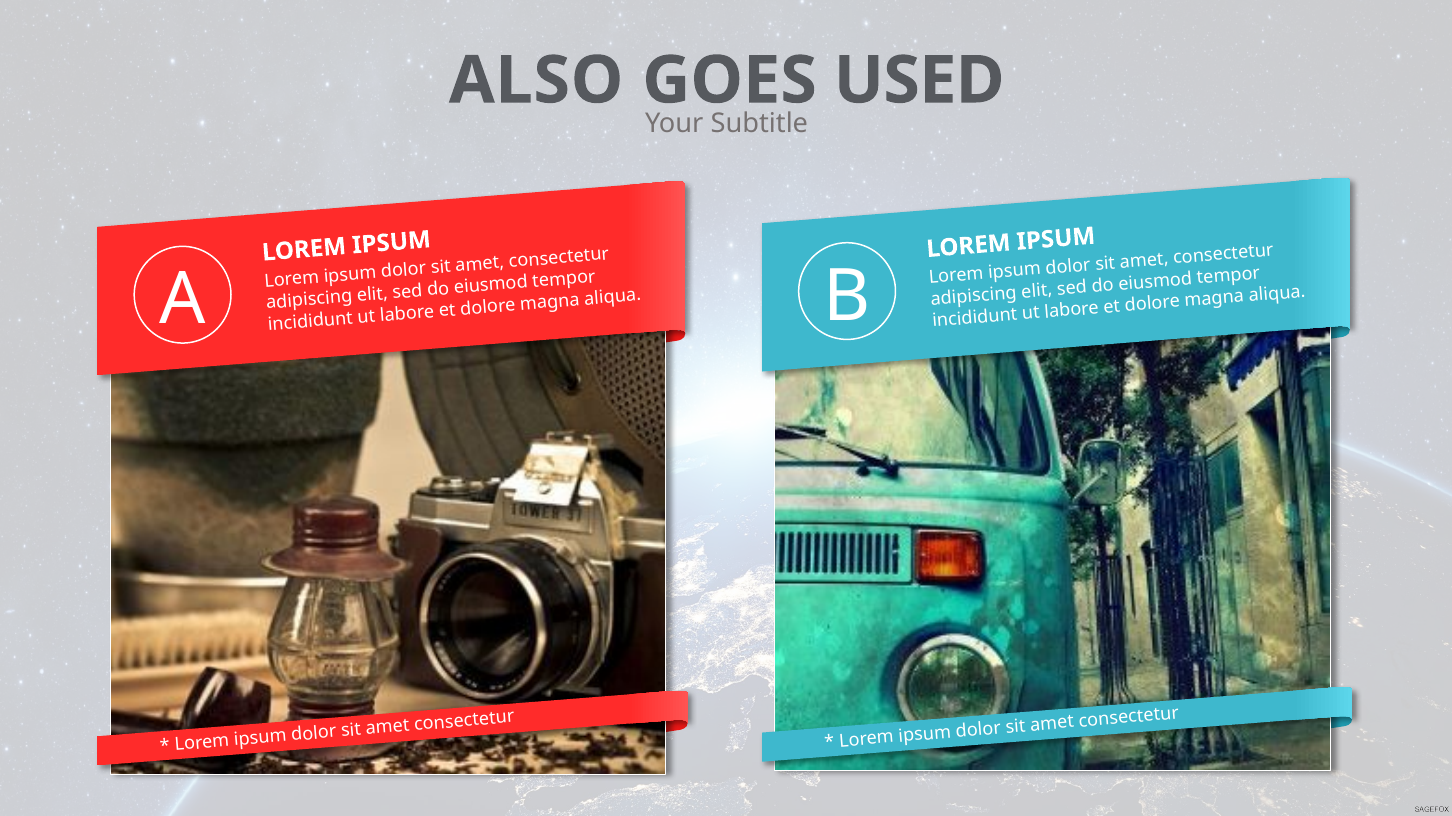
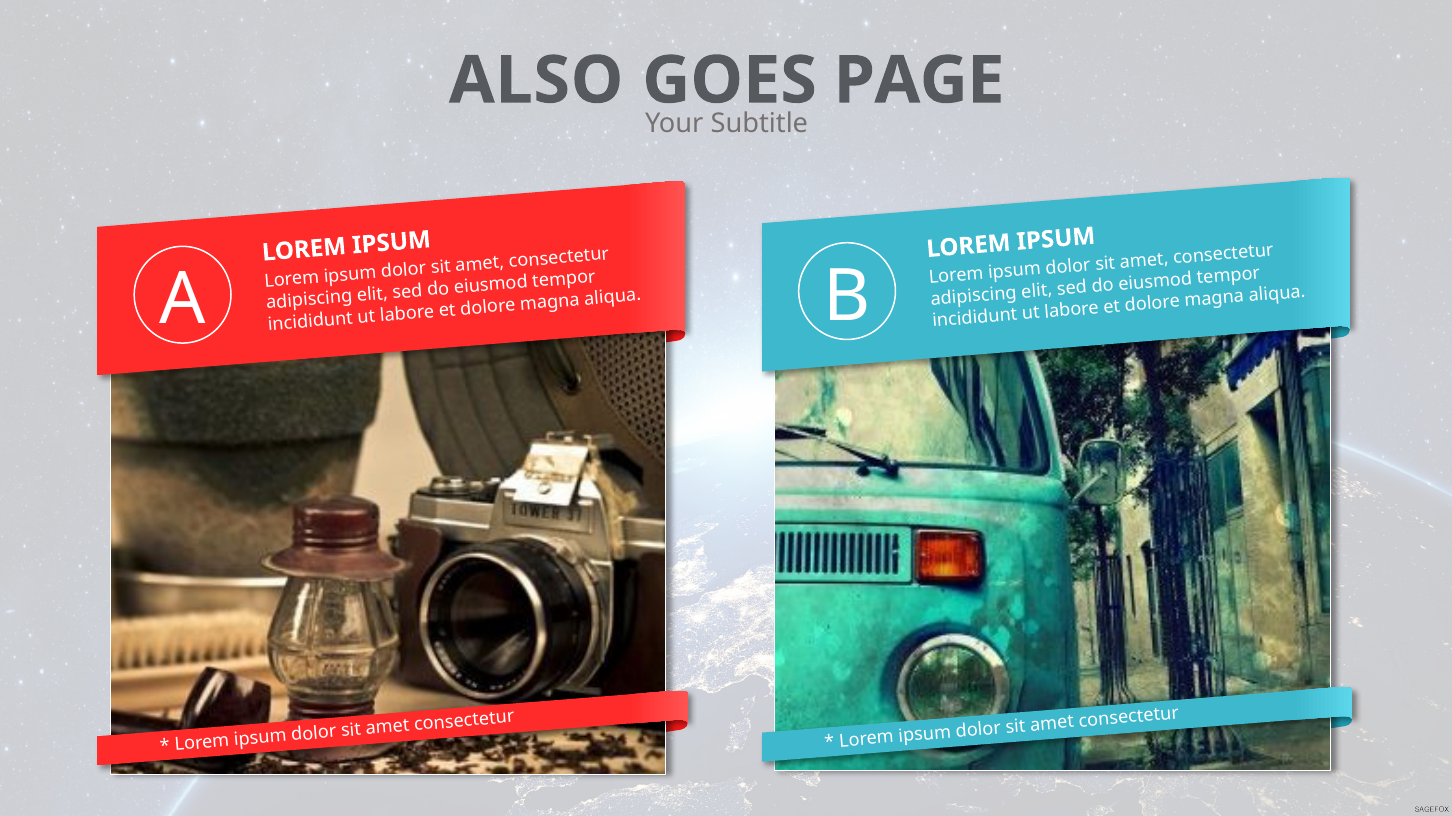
USED: USED -> PAGE
